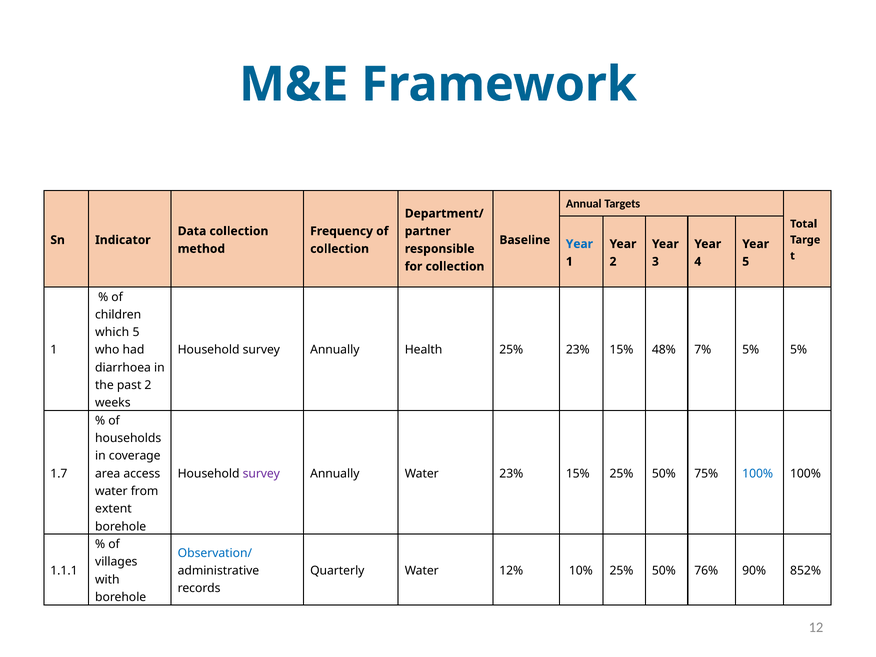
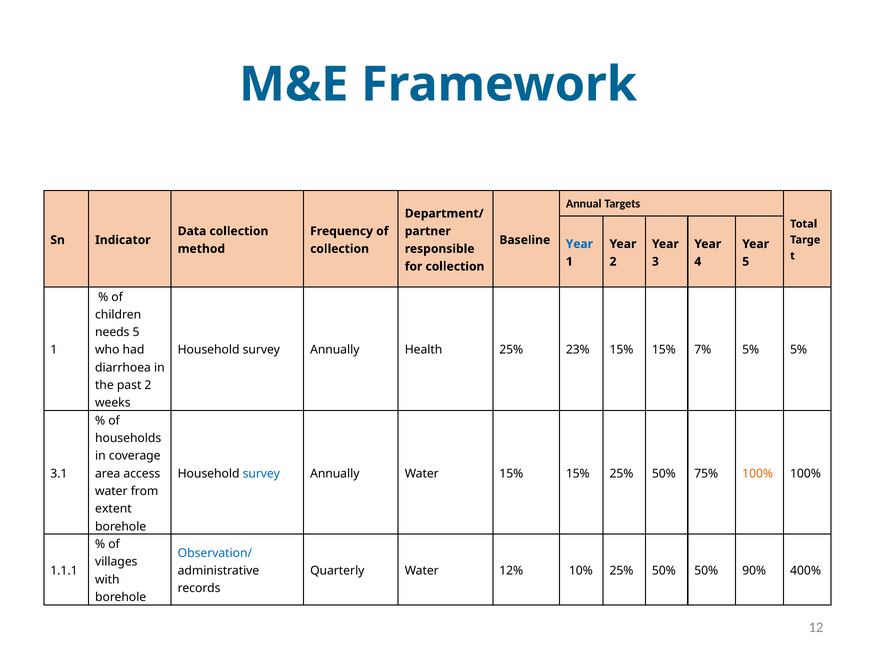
which: which -> needs
23% 15% 48%: 48% -> 15%
1.7: 1.7 -> 3.1
survey at (261, 474) colour: purple -> blue
Water 23%: 23% -> 15%
100% at (758, 474) colour: blue -> orange
50% 76%: 76% -> 50%
852%: 852% -> 400%
